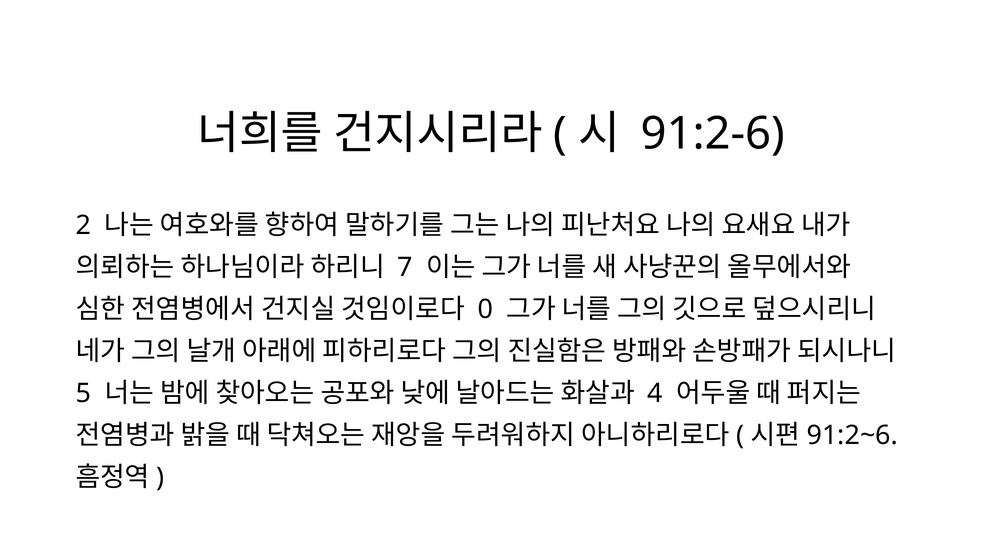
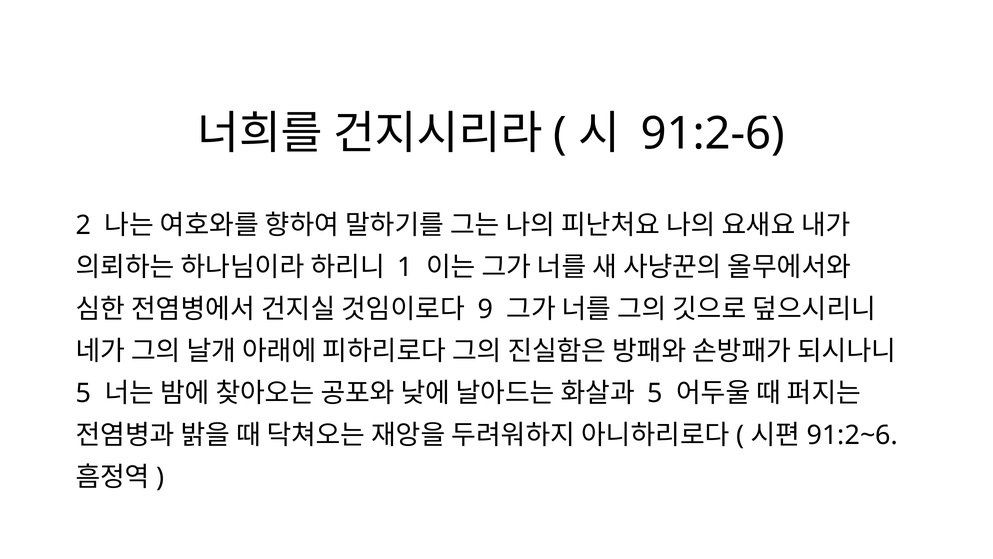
7: 7 -> 1
0: 0 -> 9
4 at (655, 393): 4 -> 5
